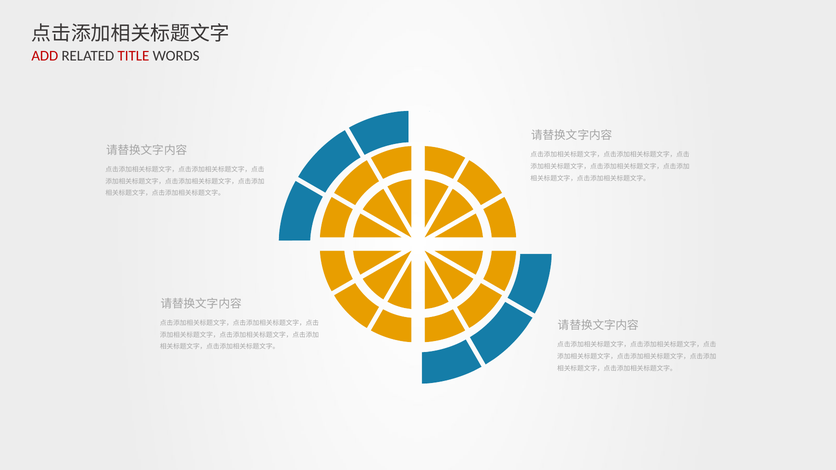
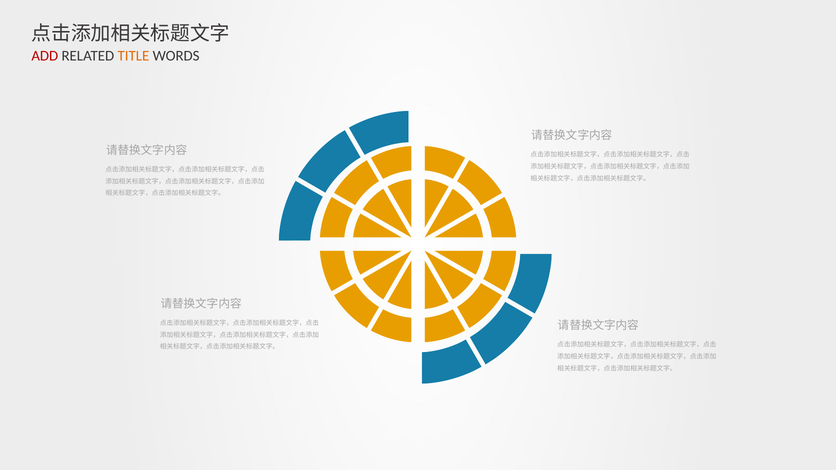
TITLE colour: red -> orange
